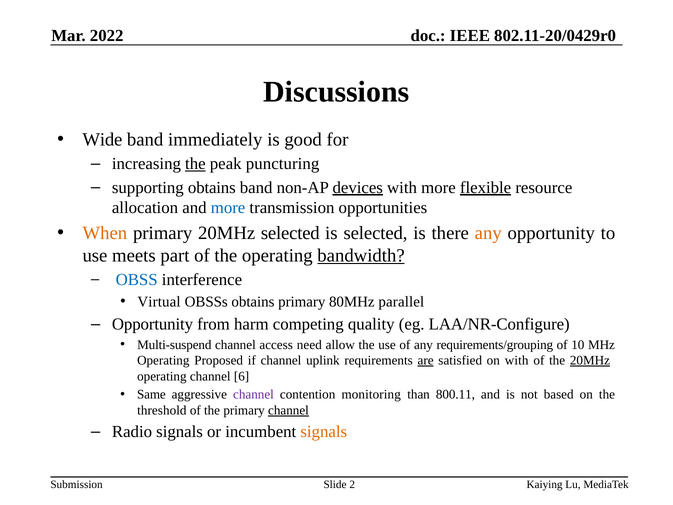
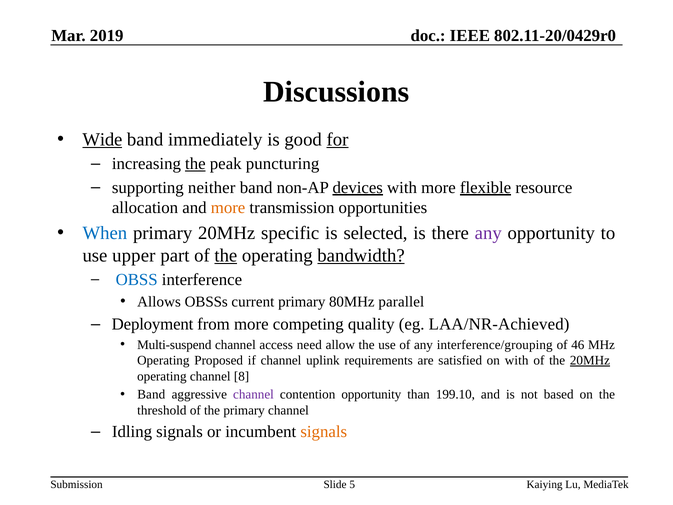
2022: 2022 -> 2019
Wide underline: none -> present
for underline: none -> present
supporting obtains: obtains -> neither
more at (228, 208) colour: blue -> orange
When colour: orange -> blue
20MHz selected: selected -> specific
any at (488, 233) colour: orange -> purple
meets: meets -> upper
the at (226, 255) underline: none -> present
Virtual: Virtual -> Allows
OBSSs obtains: obtains -> current
Opportunity at (153, 324): Opportunity -> Deployment
from harm: harm -> more
LAA/NR-Configure: LAA/NR-Configure -> LAA/NR-Achieved
requirements/grouping: requirements/grouping -> interference/grouping
10: 10 -> 46
are underline: present -> none
6: 6 -> 8
Same at (151, 394): Same -> Band
contention monitoring: monitoring -> opportunity
800.11: 800.11 -> 199.10
channel at (288, 410) underline: present -> none
Radio: Radio -> Idling
2: 2 -> 5
